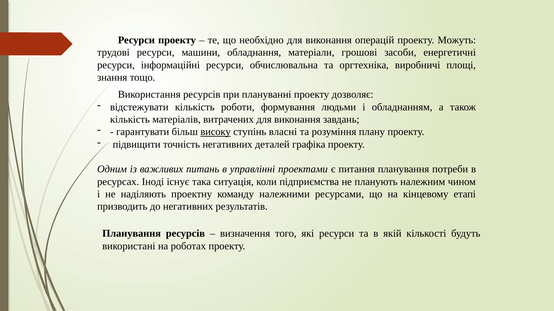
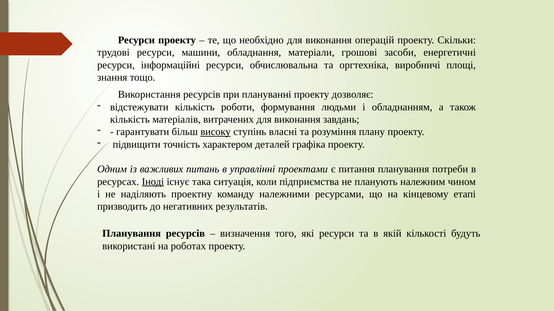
Можуть: Можуть -> Скільки
точність негативних: негативних -> характером
Іноді underline: none -> present
